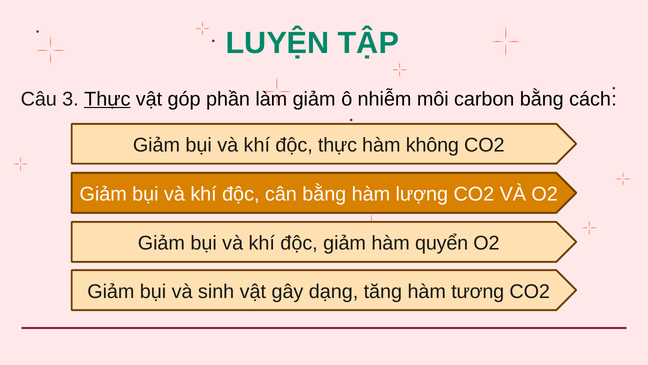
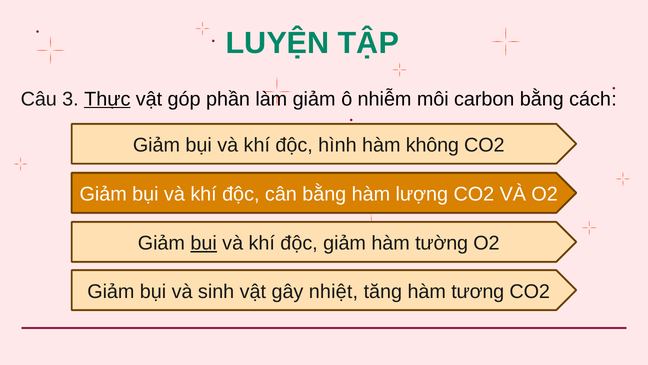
độc thực: thực -> hình
bụi at (204, 243) underline: none -> present
quyển: quyển -> tường
dạng: dạng -> nhiệt
